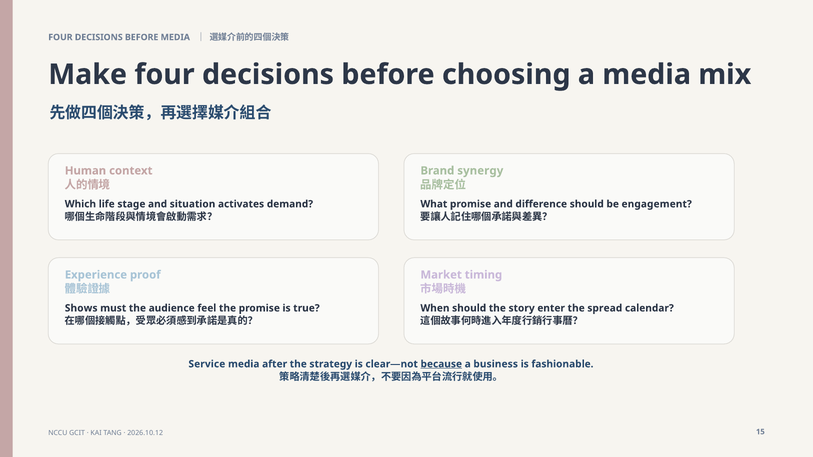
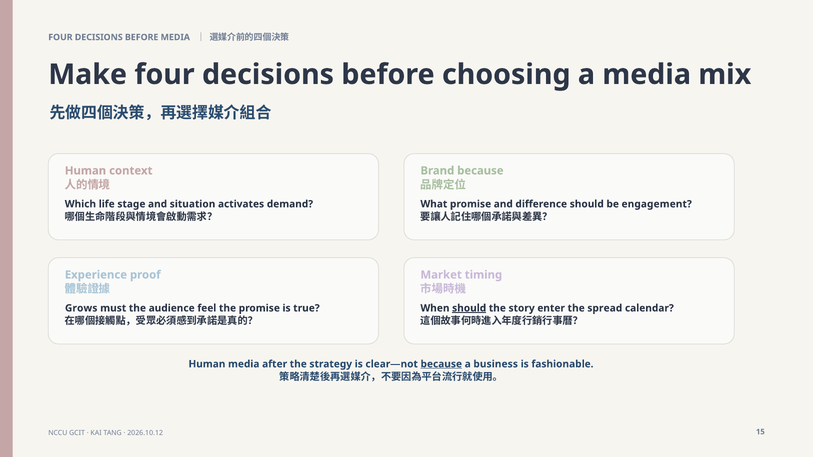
Brand synergy: synergy -> because
Shows: Shows -> Grows
should at (469, 308) underline: none -> present
Service at (207, 364): Service -> Human
